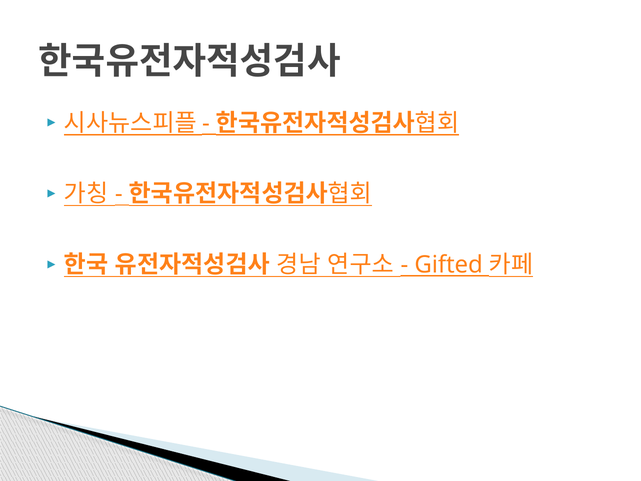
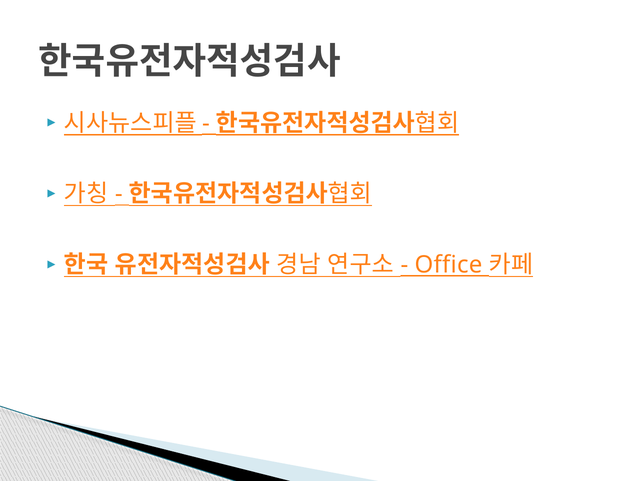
Gifted: Gifted -> Office
